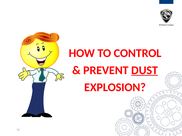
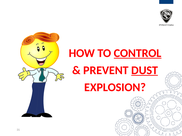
CONTROL underline: none -> present
